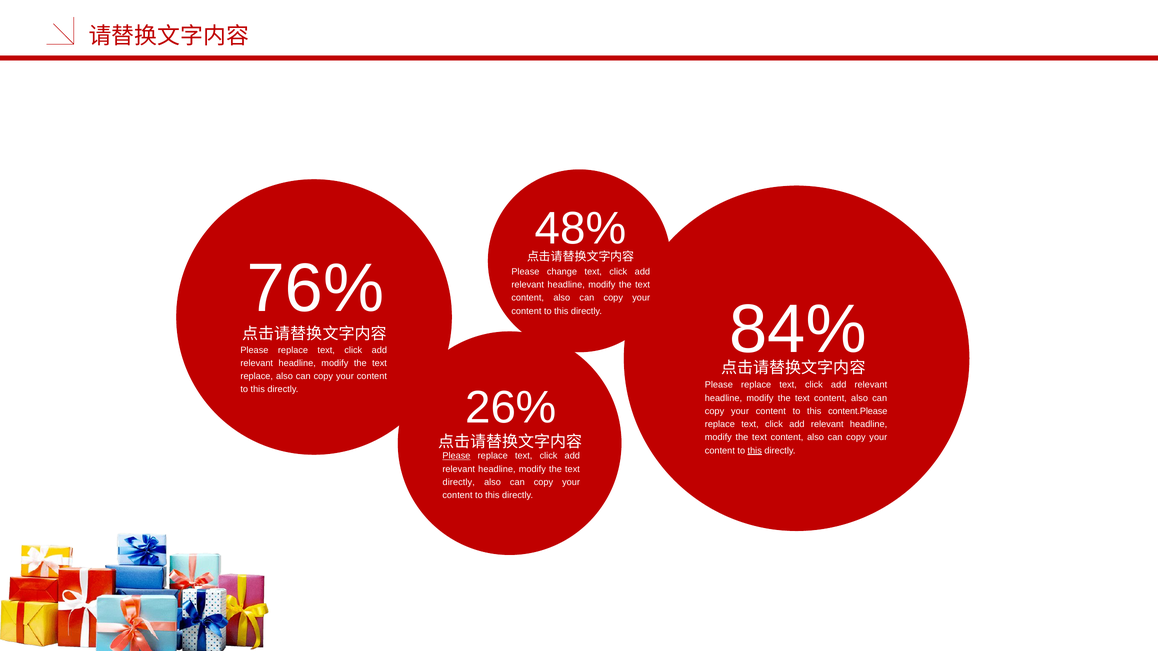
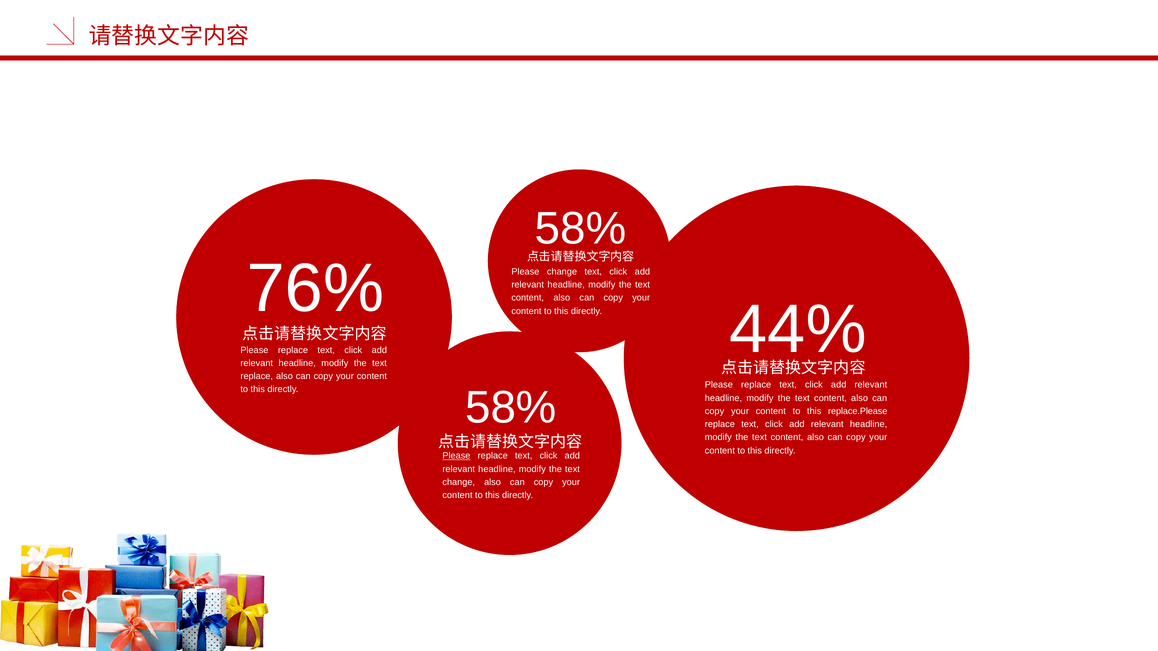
48% at (581, 229): 48% -> 58%
84%: 84% -> 44%
26% at (511, 408): 26% -> 58%
content.Please: content.Please -> replace.Please
this at (755, 451) underline: present -> none
directly at (459, 482): directly -> change
